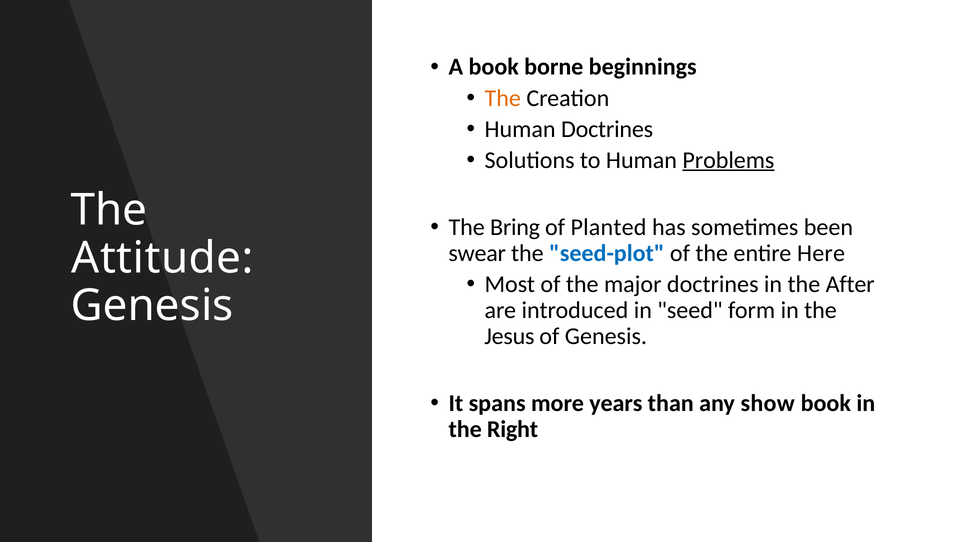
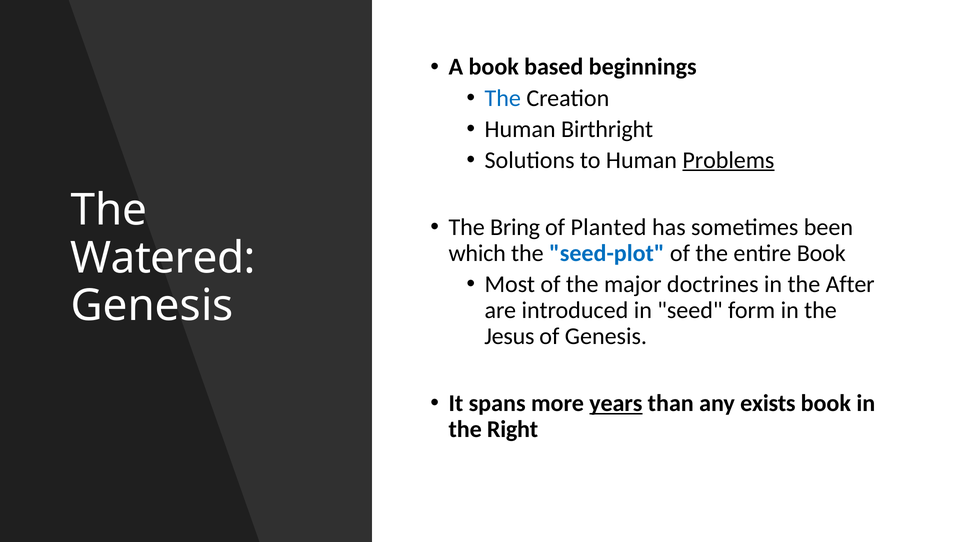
borne: borne -> based
The at (503, 98) colour: orange -> blue
Human Doctrines: Doctrines -> Birthright
swear: swear -> which
entire Here: Here -> Book
Attitude: Attitude -> Watered
years underline: none -> present
show: show -> exists
